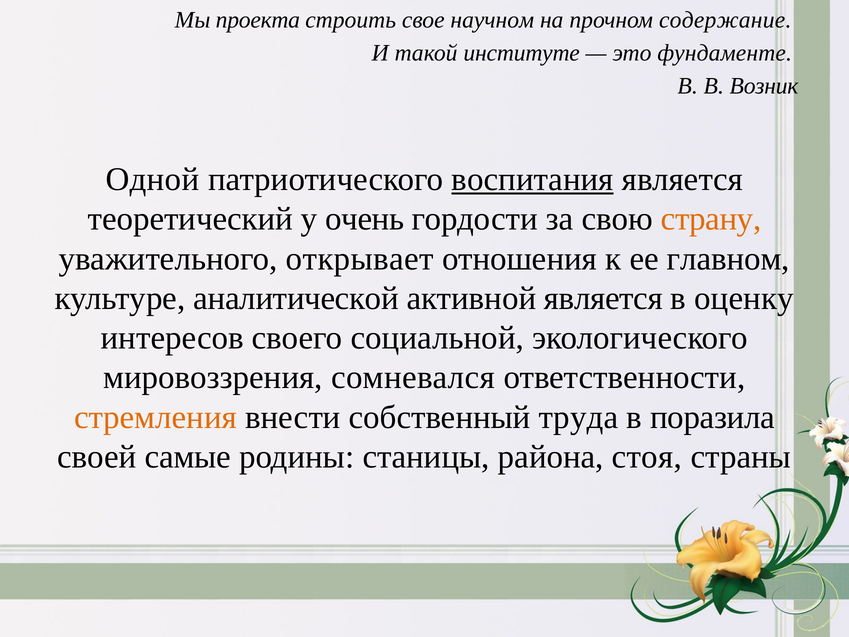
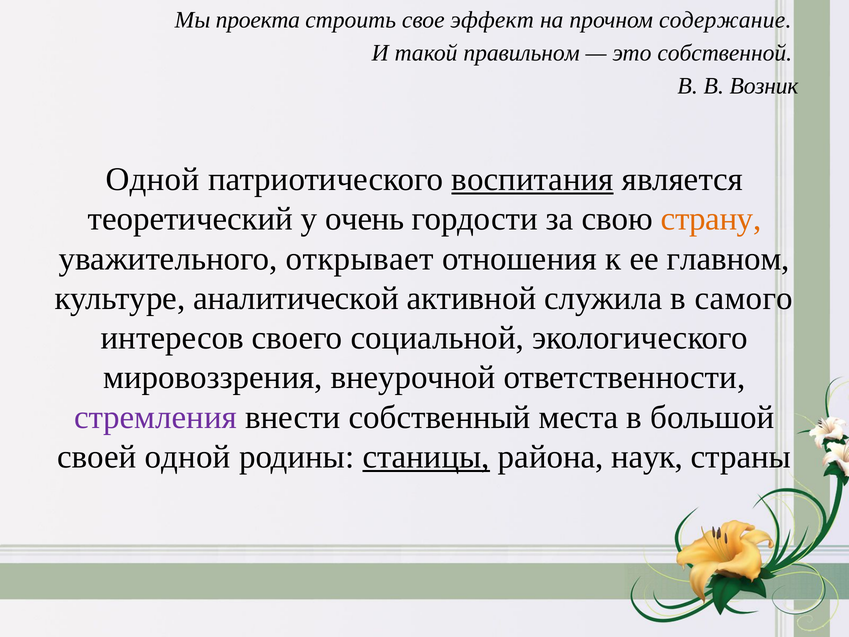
научном: научном -> эффект
институте: институте -> правильном
фундаменте: фундаменте -> собственной
активной является: является -> служила
оценку: оценку -> самого
сомневался: сомневался -> внеурочной
стремления colour: orange -> purple
труда: труда -> места
поразила: поразила -> большой
своей самые: самые -> одной
станицы underline: none -> present
стоя: стоя -> наук
